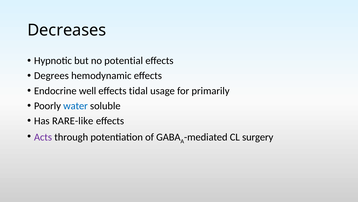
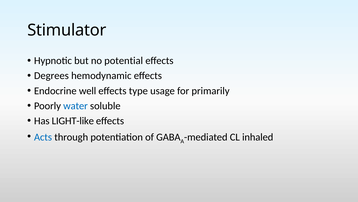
Decreases: Decreases -> Stimulator
tidal: tidal -> type
RARE-like: RARE-like -> LIGHT-like
Acts colour: purple -> blue
surgery: surgery -> inhaled
